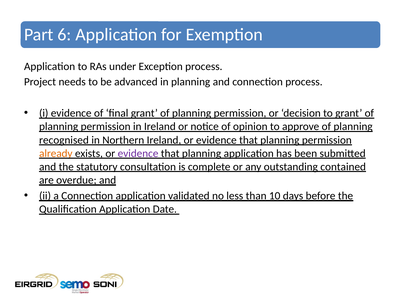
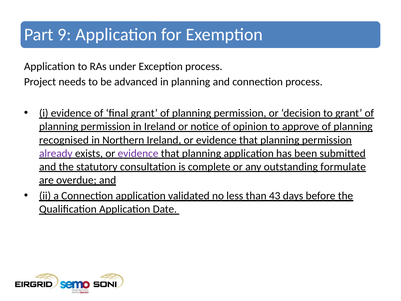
6: 6 -> 9
already colour: orange -> purple
contained: contained -> formulate
10: 10 -> 43
